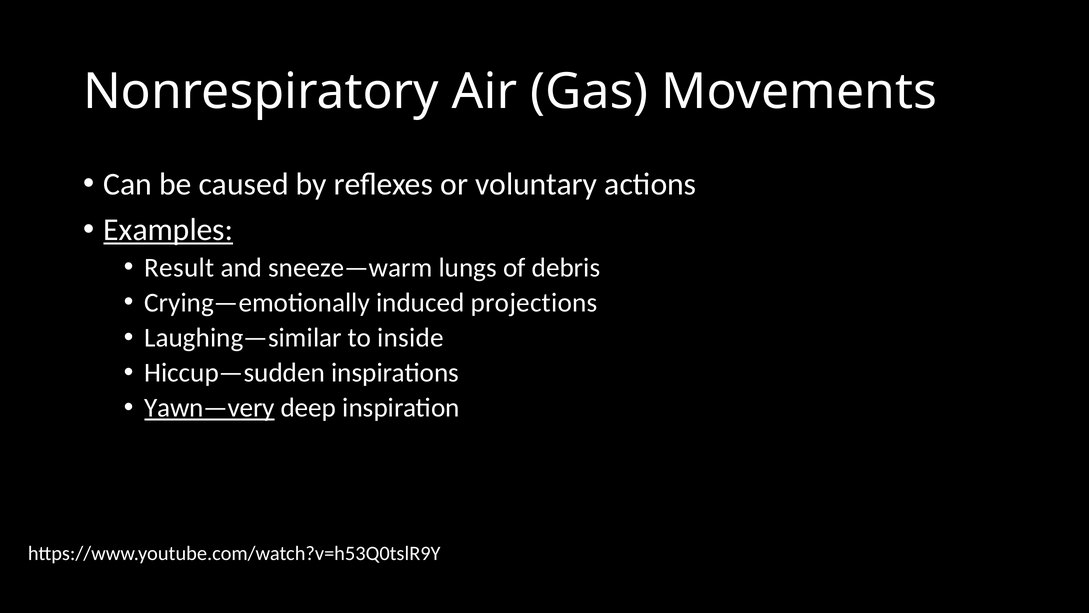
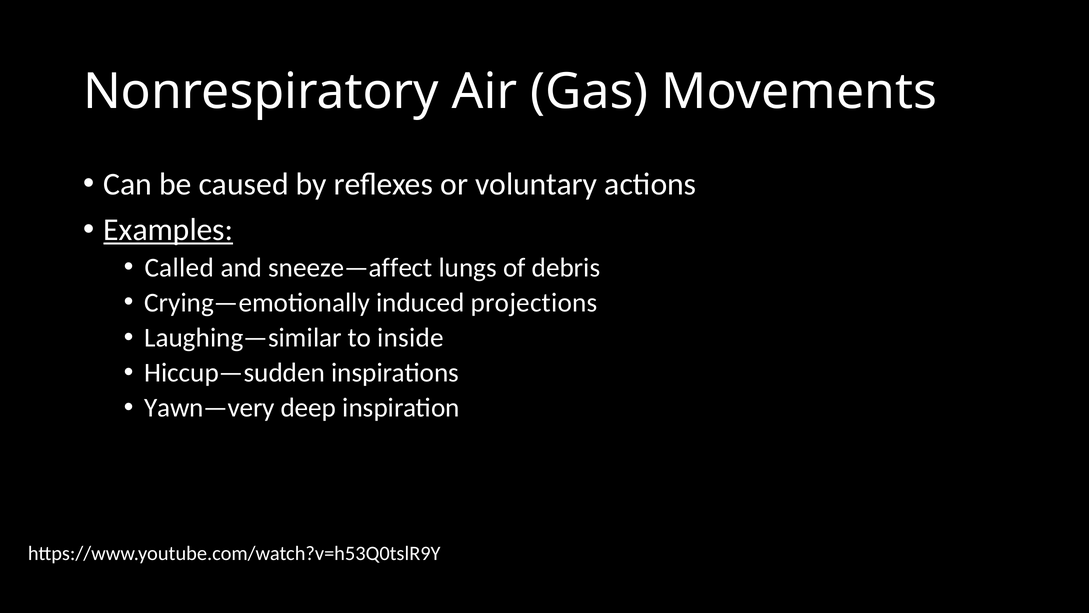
Result: Result -> Called
sneeze—warm: sneeze—warm -> sneeze—affect
Yawn—very underline: present -> none
